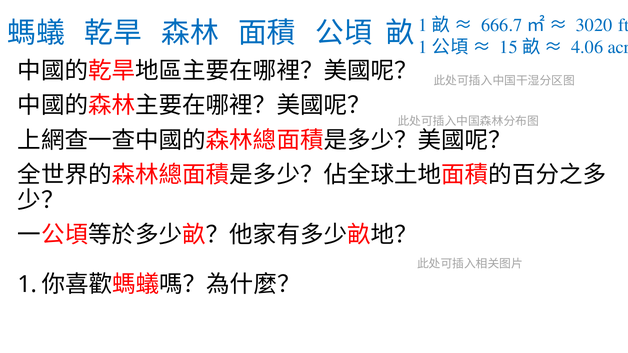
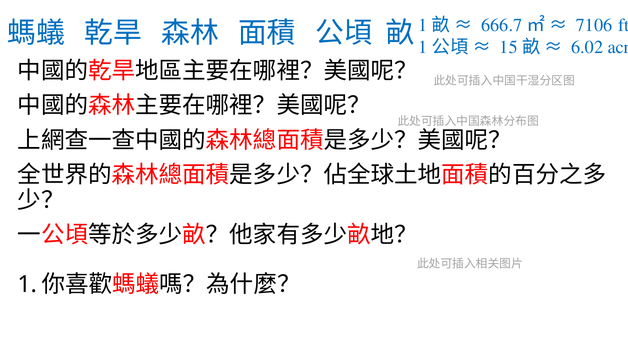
3020: 3020 -> 7106
4.06: 4.06 -> 6.02
